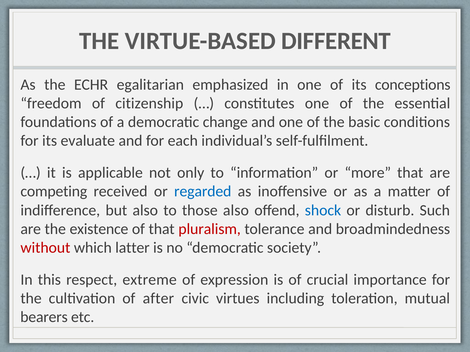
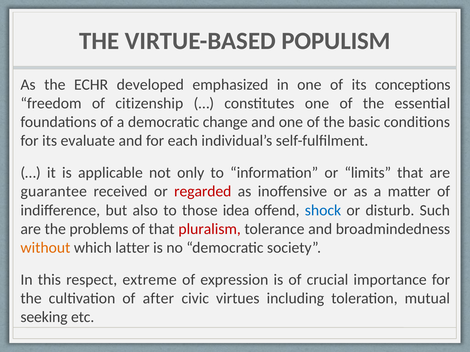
DIFFERENT: DIFFERENT -> POPULISM
egalitarian: egalitarian -> developed
more: more -> limits
competing: competing -> guarantee
regarded colour: blue -> red
those also: also -> idea
existence: existence -> problems
without colour: red -> orange
bearers: bearers -> seeking
